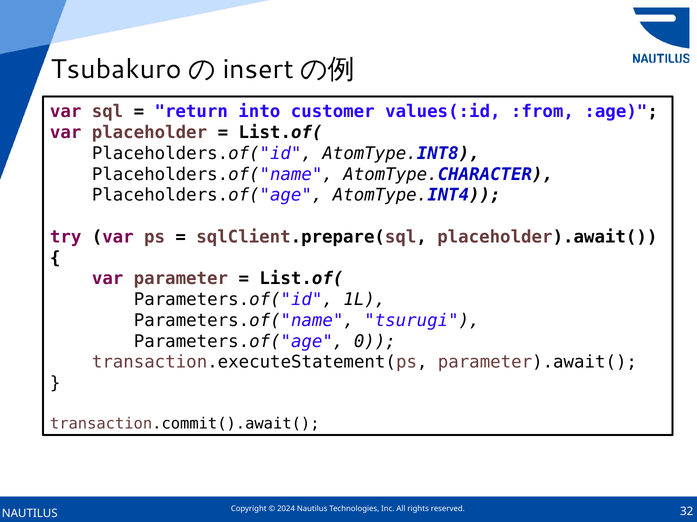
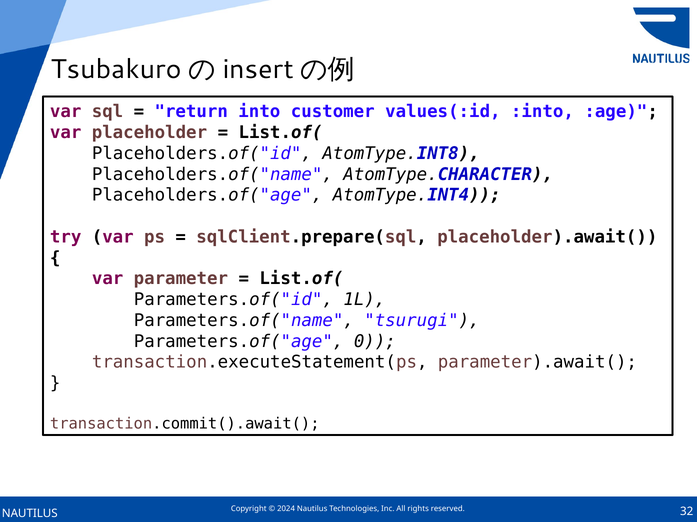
:from: :from -> :into
